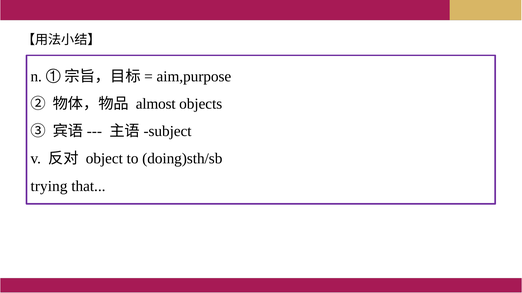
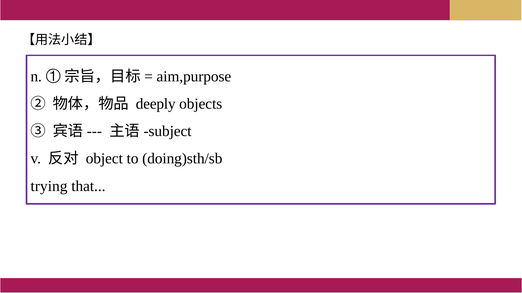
almost: almost -> deeply
